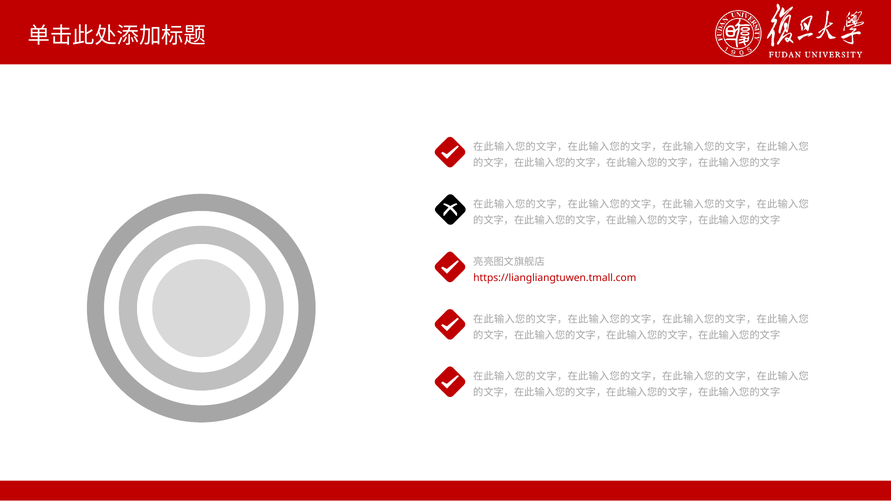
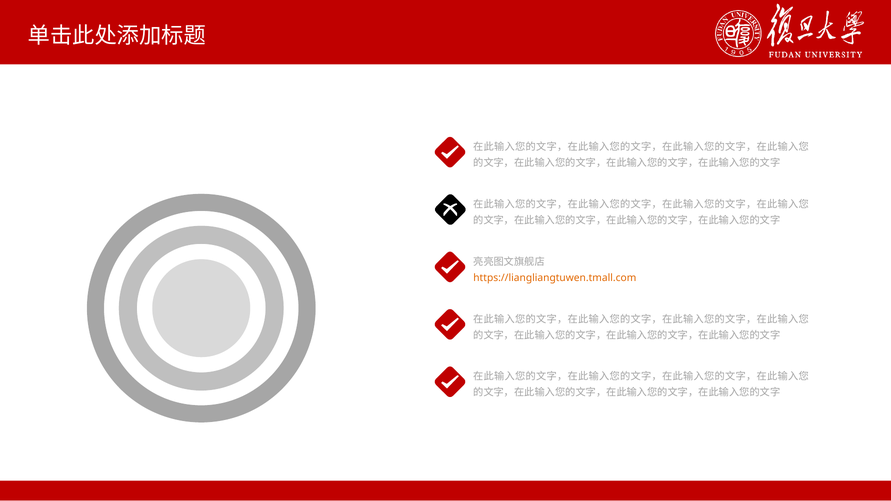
https://liangliangtuwen.tmall.com colour: red -> orange
